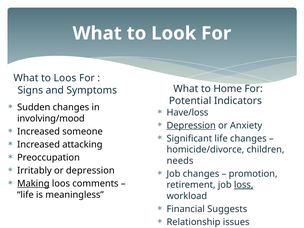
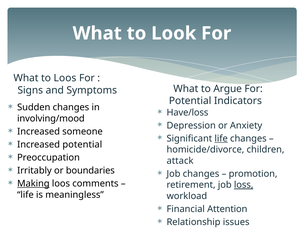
Home: Home -> Argue
Depression at (191, 125) underline: present -> none
life at (221, 138) underline: none -> present
Increased attacking: attacking -> potential
needs: needs -> attack
or depression: depression -> boundaries
Suggests: Suggests -> Attention
